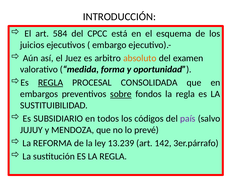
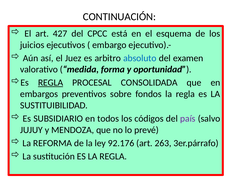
INTRODUCCIÓN: INTRODUCCIÓN -> CONTINUACIÓN
584: 584 -> 427
absoluto colour: orange -> blue
sobre underline: present -> none
13.239: 13.239 -> 92.176
142: 142 -> 263
